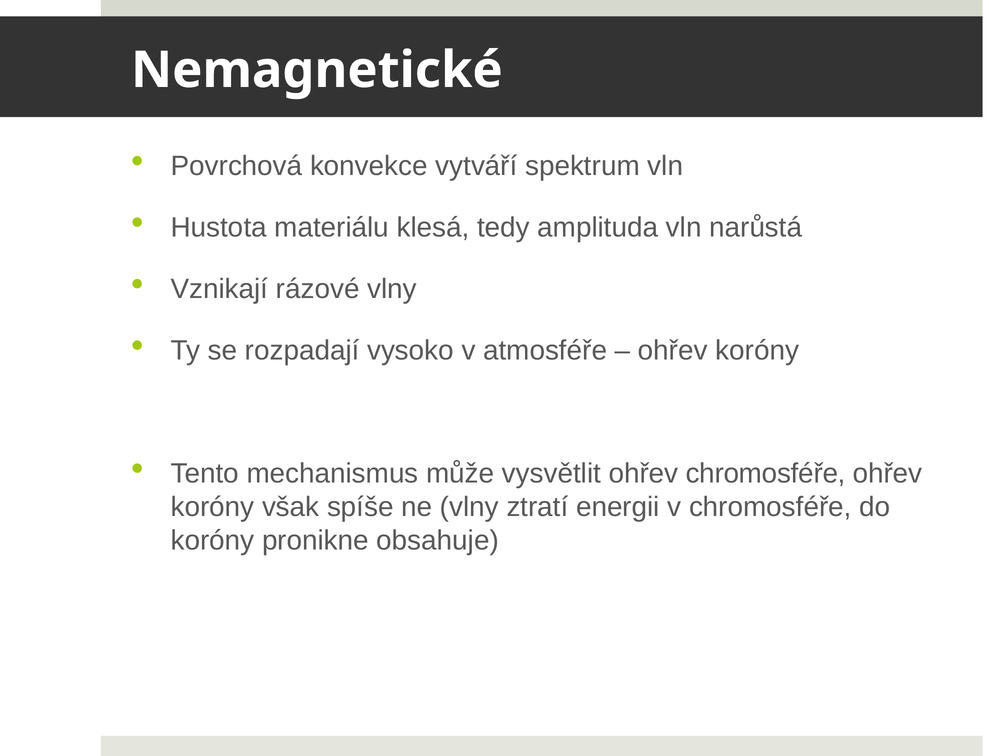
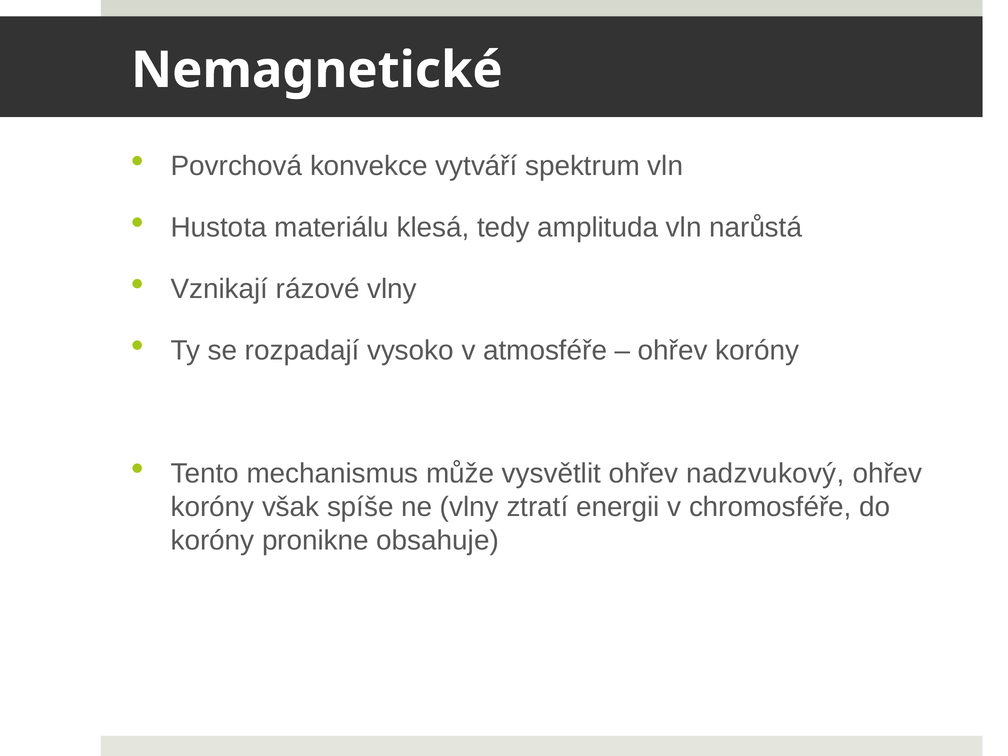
ohřev chromosféře: chromosféře -> nadzvukový
